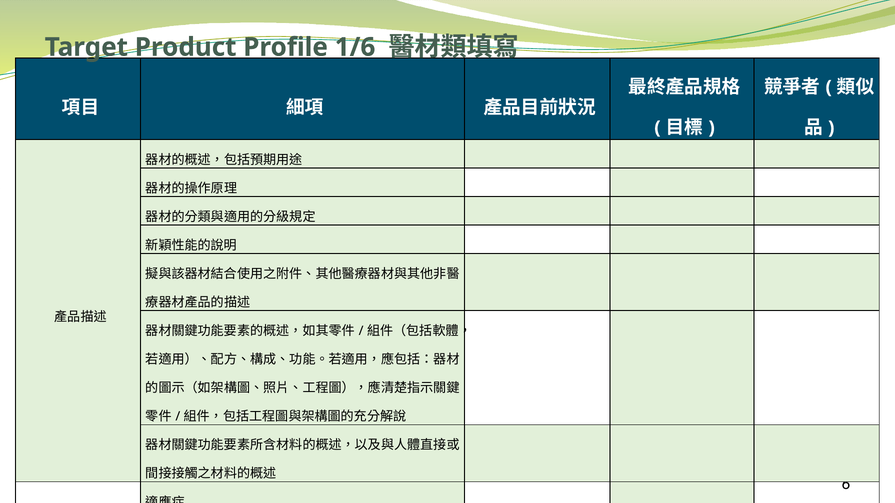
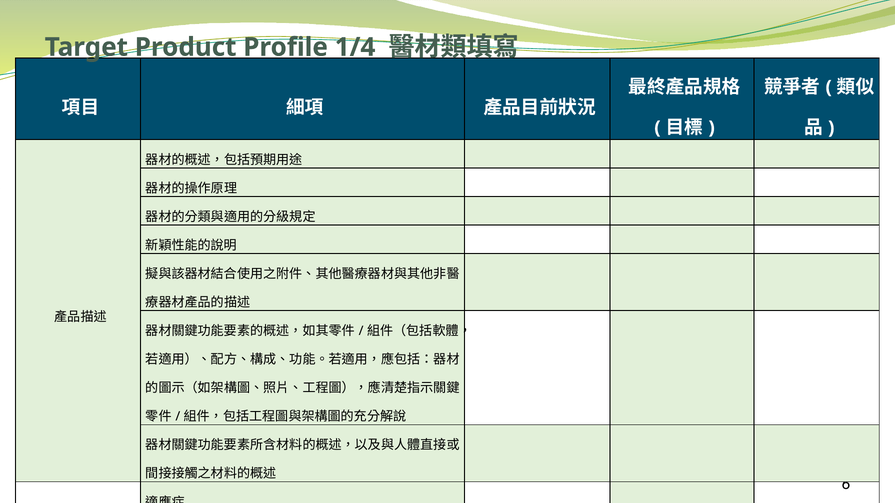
1/6: 1/6 -> 1/4
